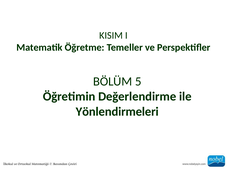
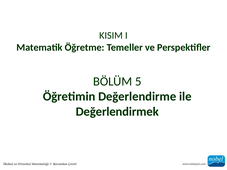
Yönlendirmeleri: Yönlendirmeleri -> Değerlendirmek
